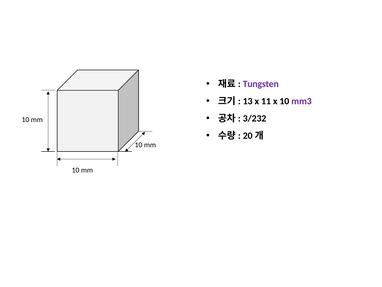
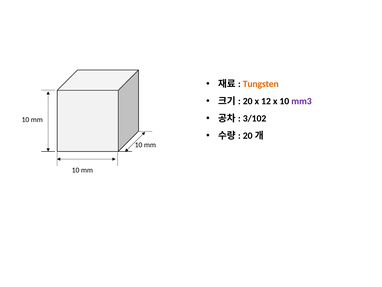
Tungsten colour: purple -> orange
13: 13 -> 20
11: 11 -> 12
3/232: 3/232 -> 3/102
